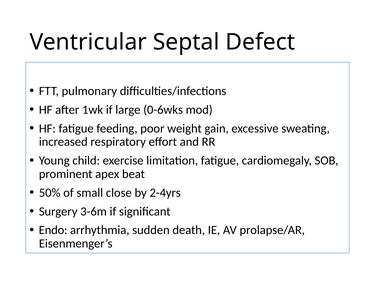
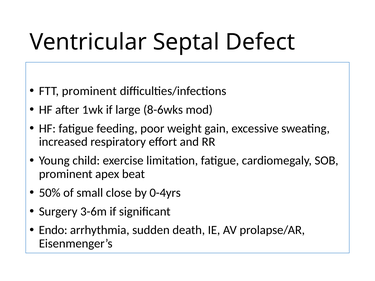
FTT pulmonary: pulmonary -> prominent
0-6wks: 0-6wks -> 8-6wks
2-4yrs: 2-4yrs -> 0-4yrs
